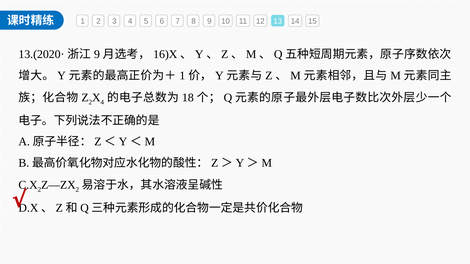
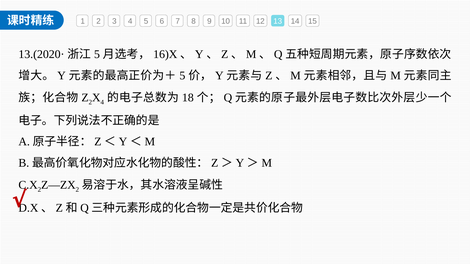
9 at (97, 54): 9 -> 5
1 at (182, 76): 1 -> 5
